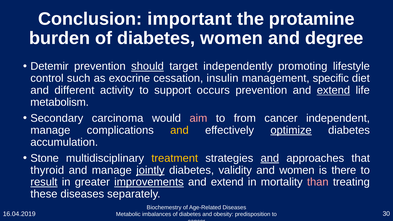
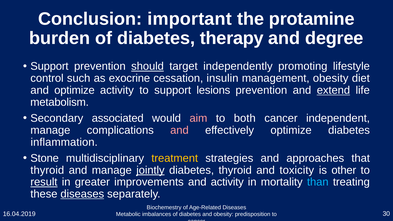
diabetes women: women -> therapy
Detemir at (49, 66): Detemir -> Support
management specific: specific -> obesity
and different: different -> optimize
occurs: occurs -> lesions
carcinoma: carcinoma -> associated
from: from -> both
and at (179, 130) colour: yellow -> pink
optimize at (291, 130) underline: present -> none
accumulation: accumulation -> inflammation
and at (270, 158) underline: present -> none
diabetes validity: validity -> thyroid
and women: women -> toxicity
there: there -> other
improvements underline: present -> none
extend at (227, 182): extend -> activity
than colour: pink -> light blue
diseases at (82, 194) underline: none -> present
